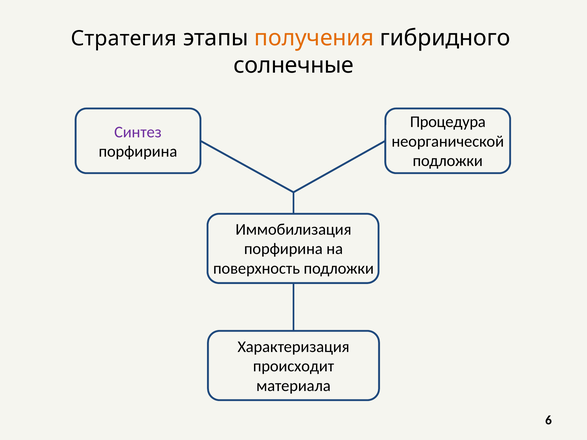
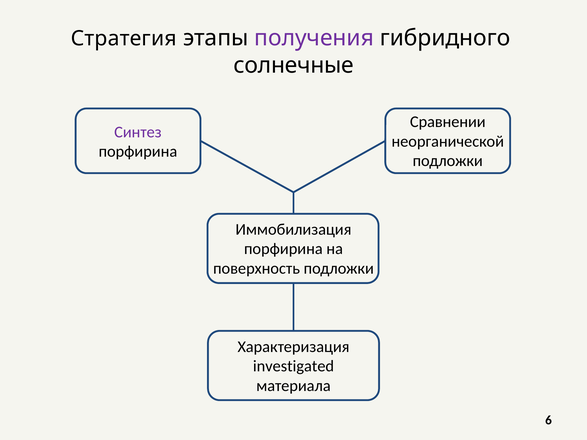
получения colour: orange -> purple
Процедура: Процедура -> Сравнении
происходит: происходит -> investigated
